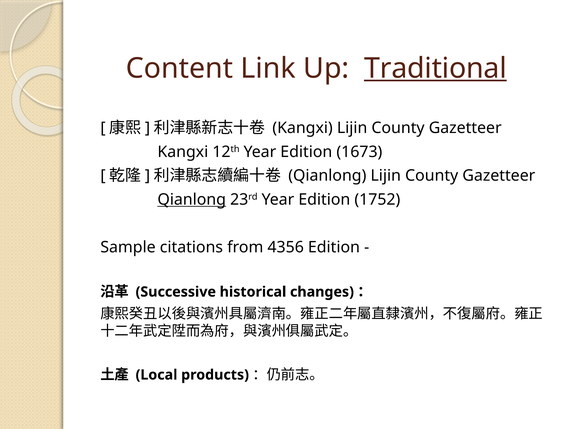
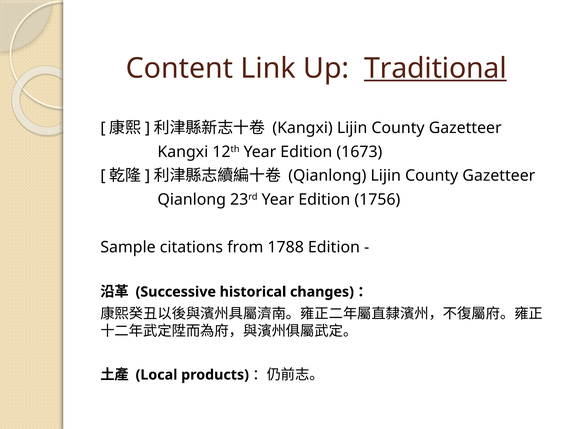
Qianlong at (192, 199) underline: present -> none
1752: 1752 -> 1756
4356: 4356 -> 1788
